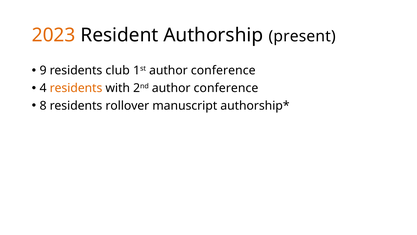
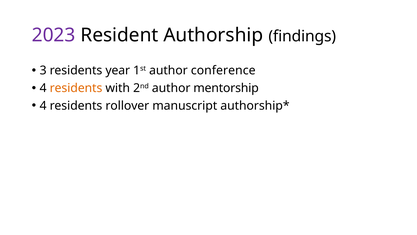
2023 colour: orange -> purple
present: present -> findings
9: 9 -> 3
club: club -> year
2nd author conference: conference -> mentorship
8 at (43, 105): 8 -> 4
